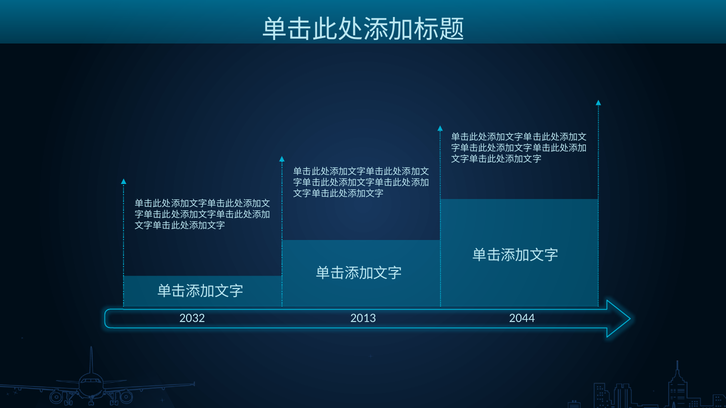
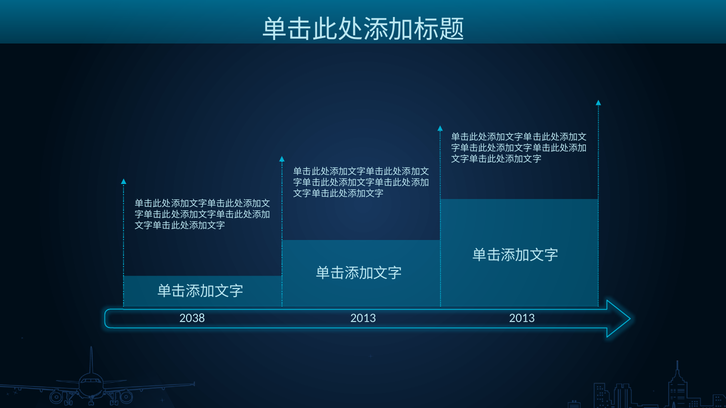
2032: 2032 -> 2038
2013 2044: 2044 -> 2013
